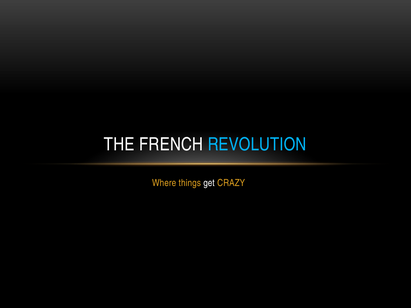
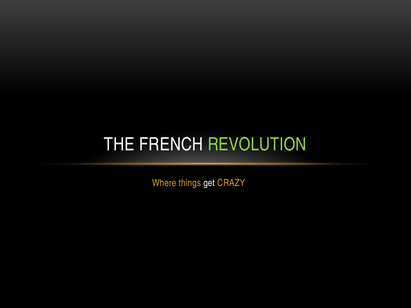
REVOLUTION colour: light blue -> light green
